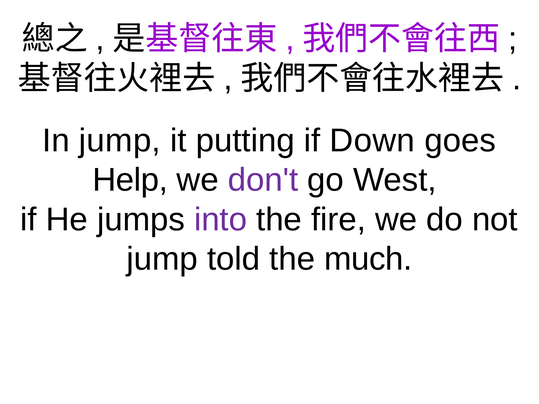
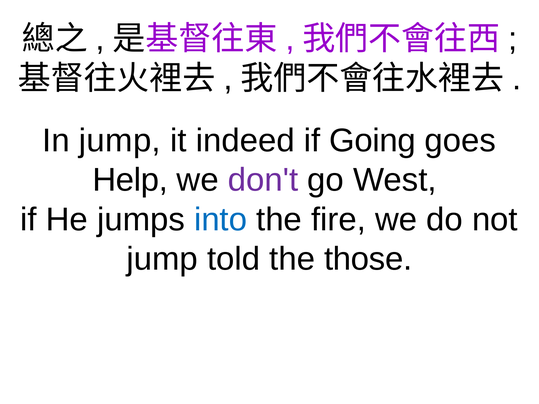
putting: putting -> indeed
Down: Down -> Going
into colour: purple -> blue
much: much -> those
